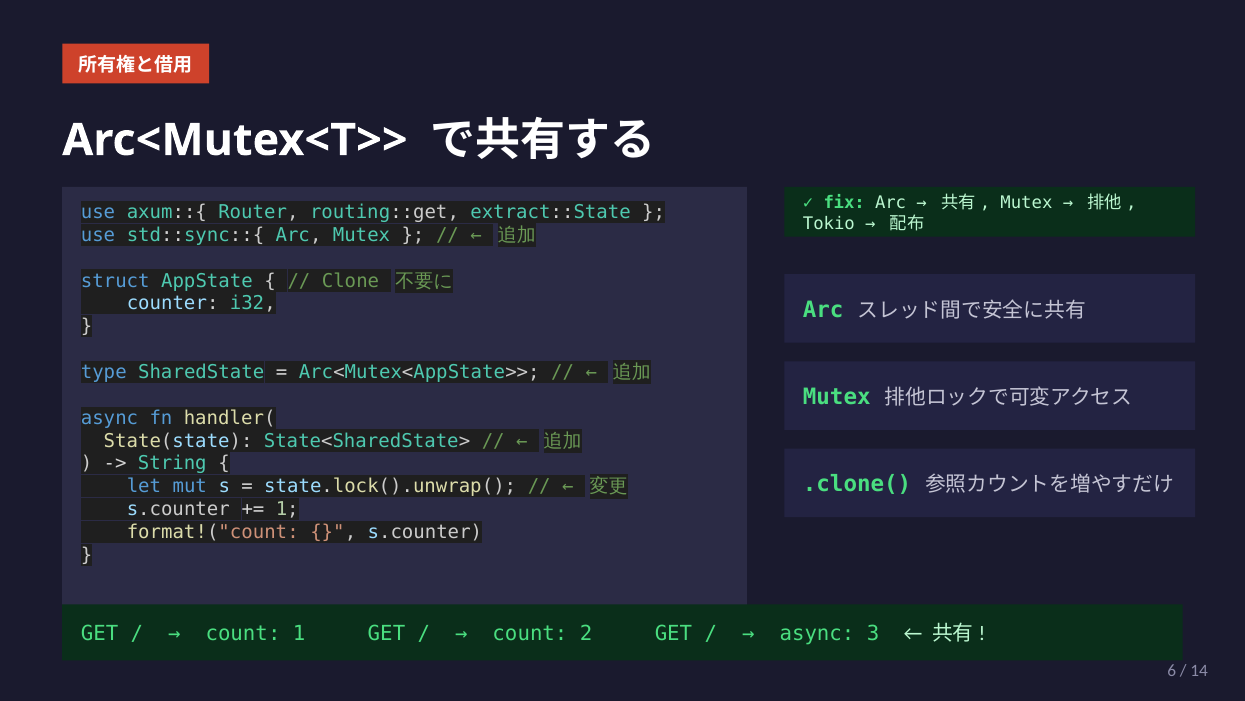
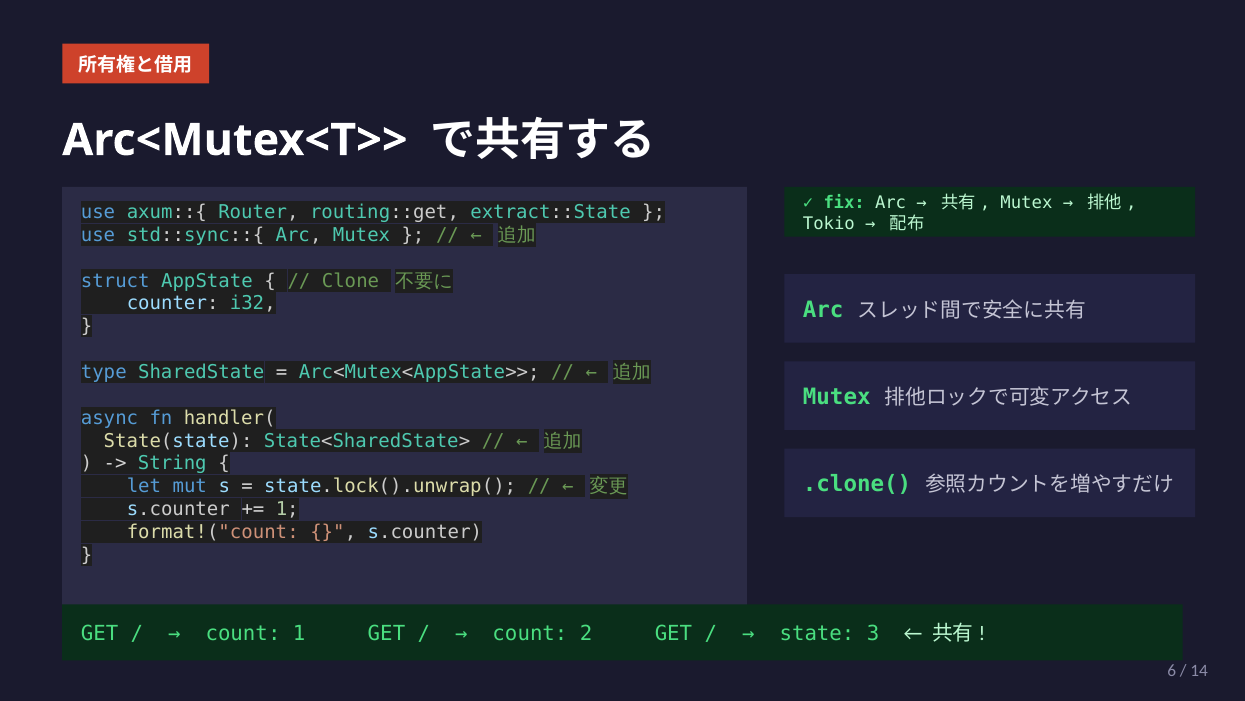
async at (817, 633): async -> state
